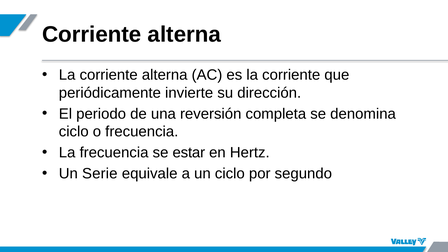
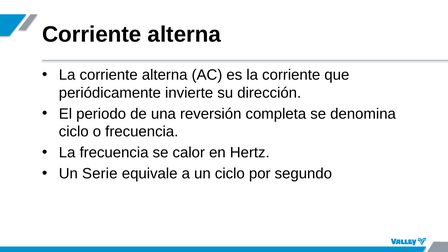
estar: estar -> calor
